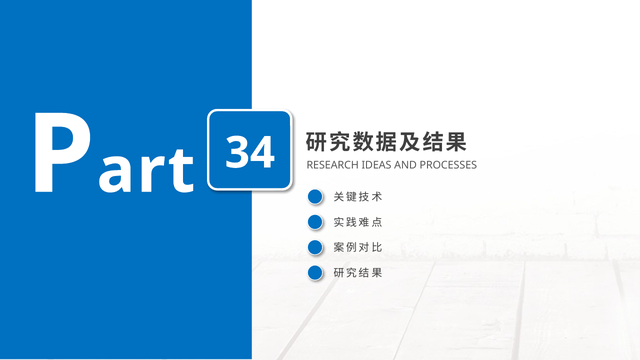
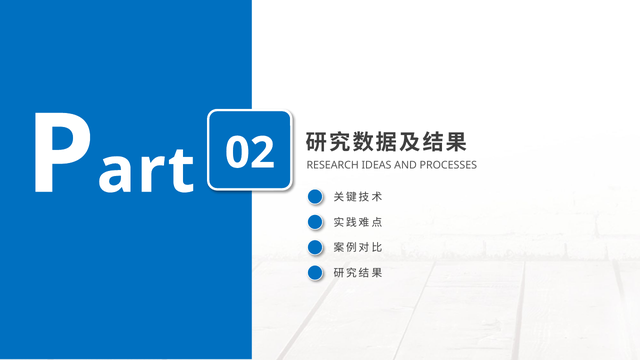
34: 34 -> 02
